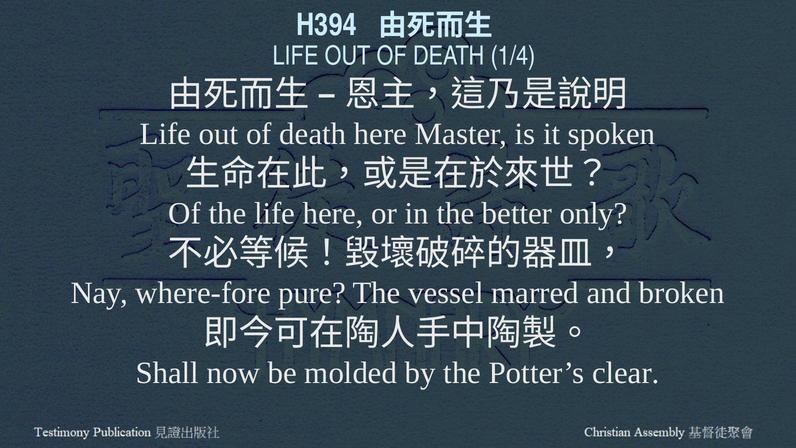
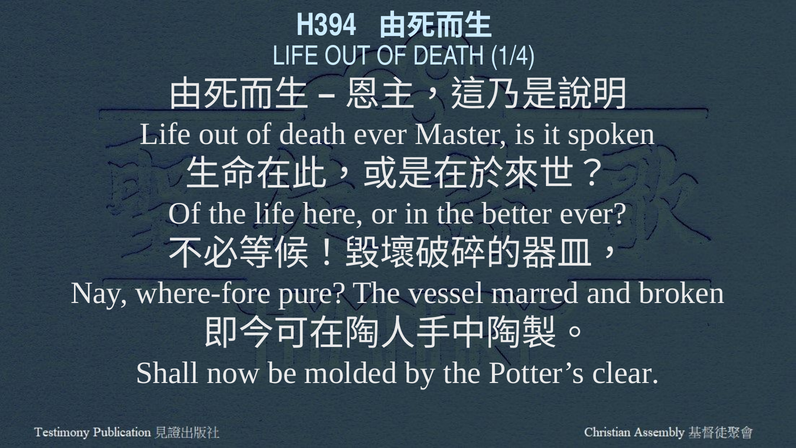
death here: here -> ever
better only: only -> ever
